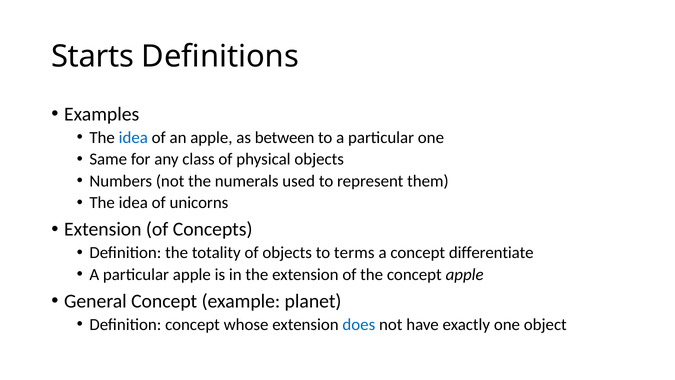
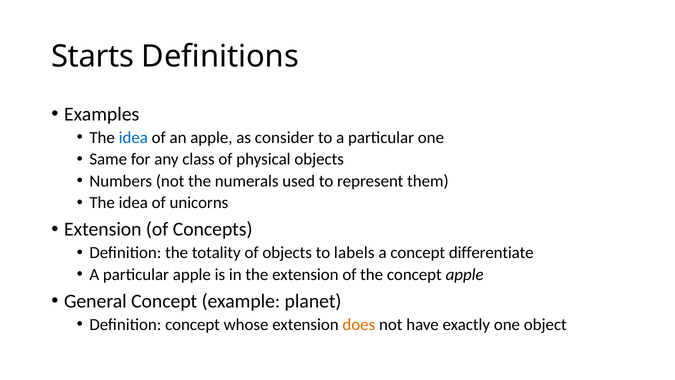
between: between -> consider
terms: terms -> labels
does colour: blue -> orange
